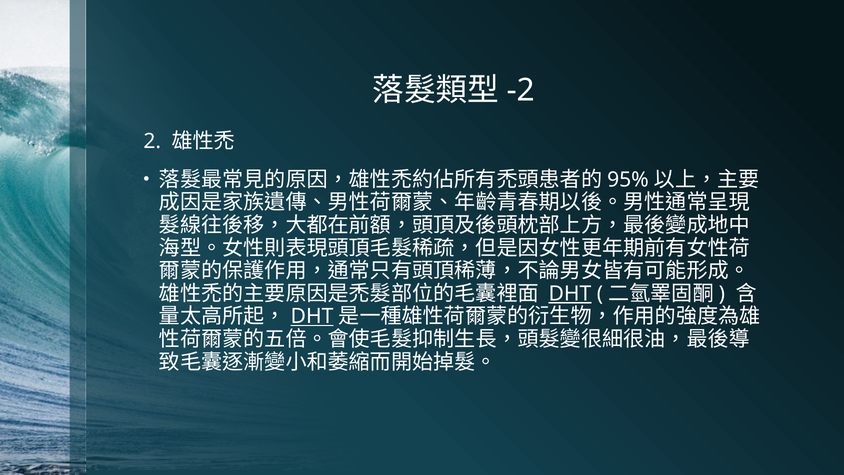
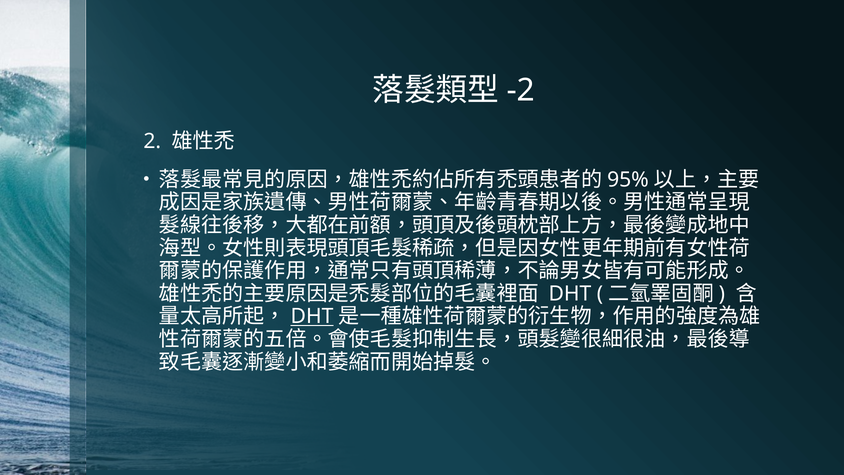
DHT at (570, 294) underline: present -> none
